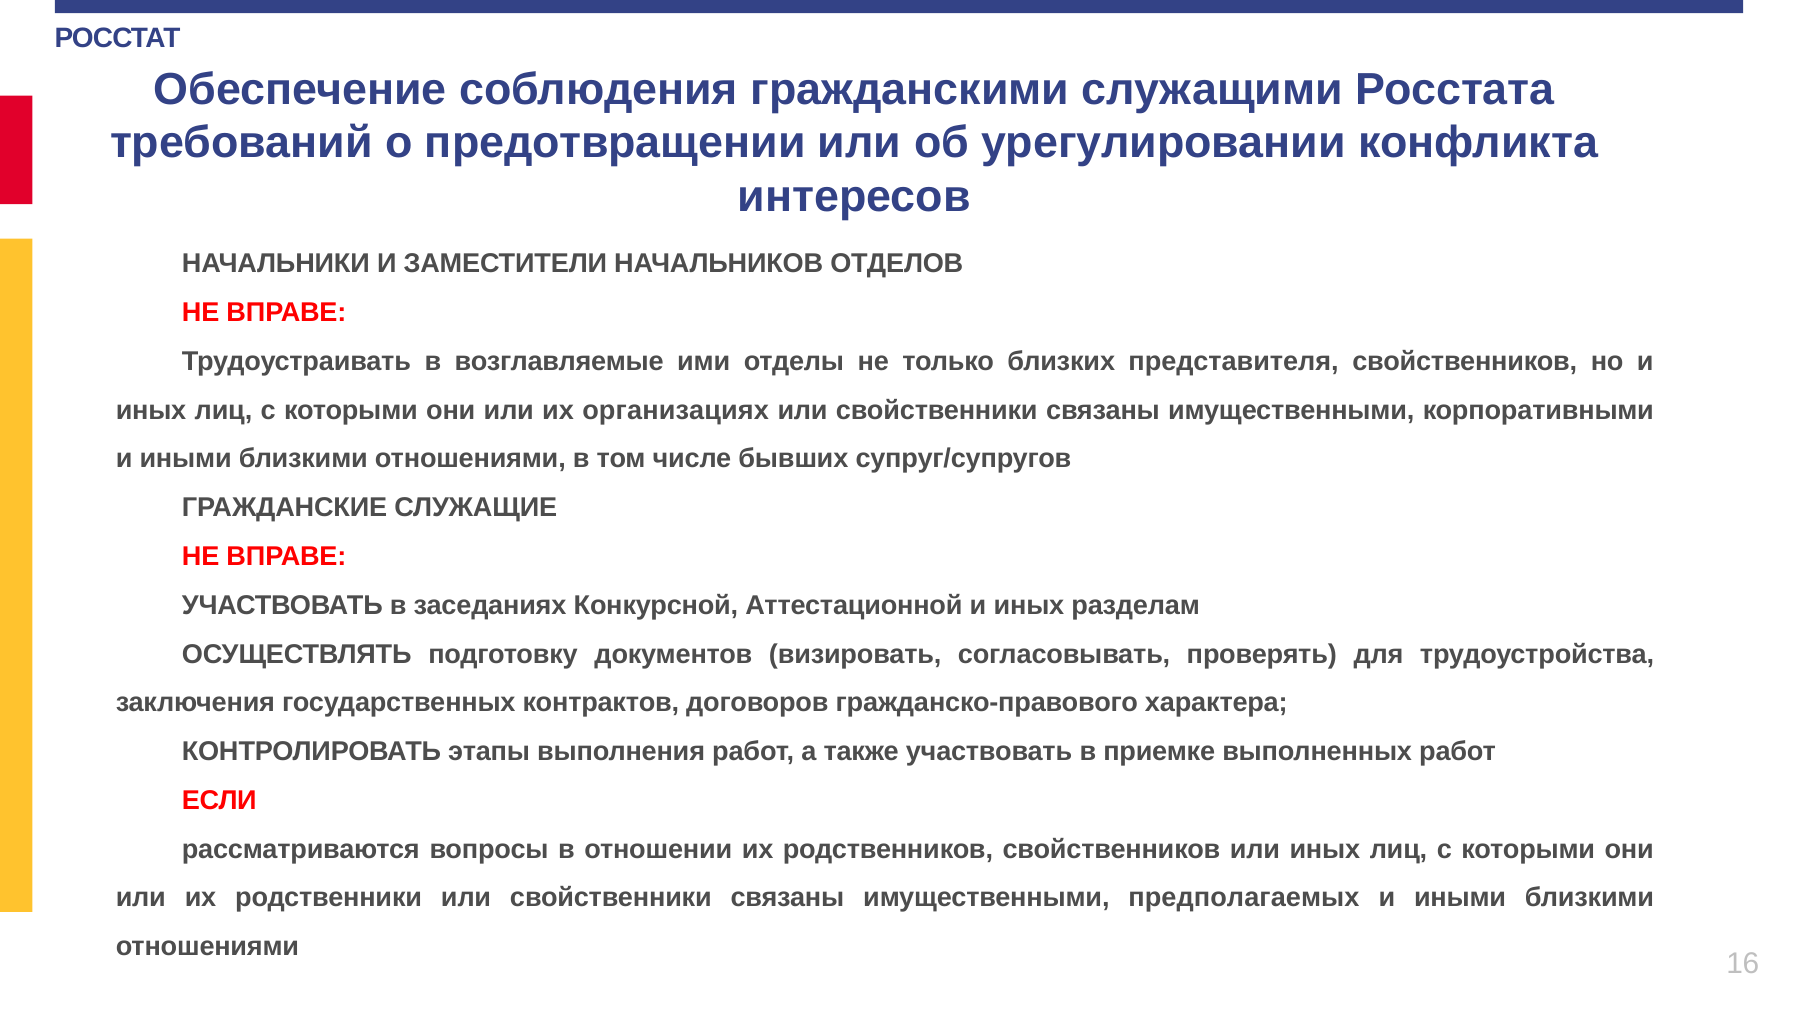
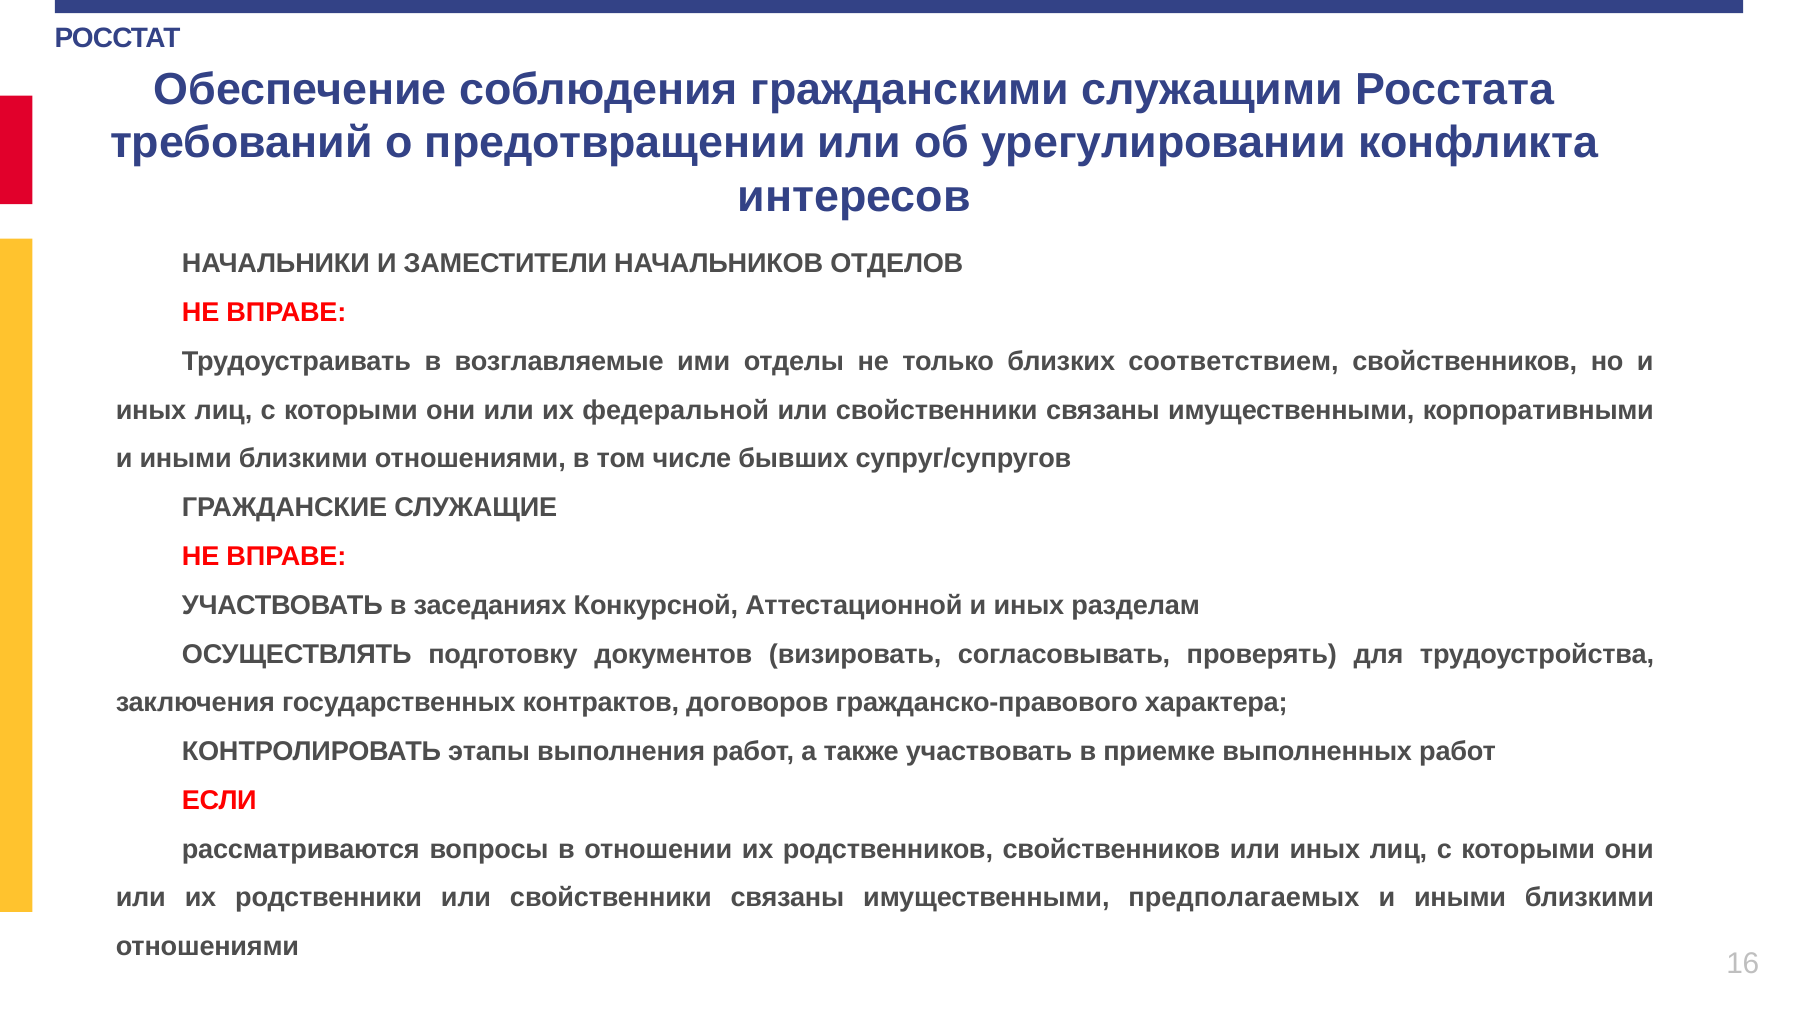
представителя: представителя -> соответствием
организациях: организациях -> федеральной
